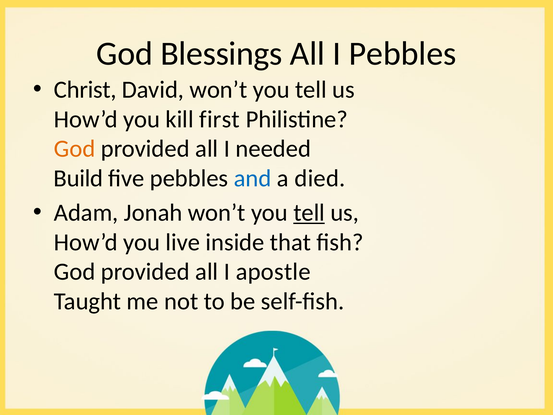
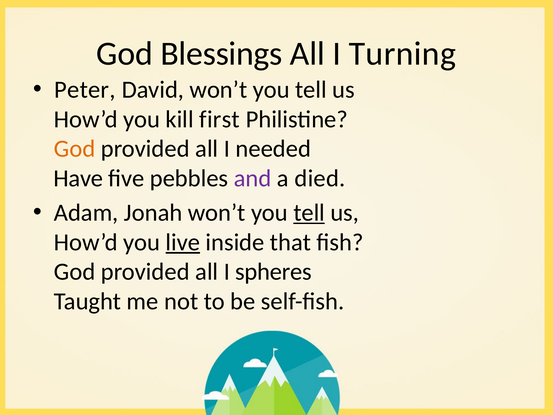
I Pebbles: Pebbles -> Turning
Christ: Christ -> Peter
Build: Build -> Have
and colour: blue -> purple
live underline: none -> present
apostle: apostle -> spheres
